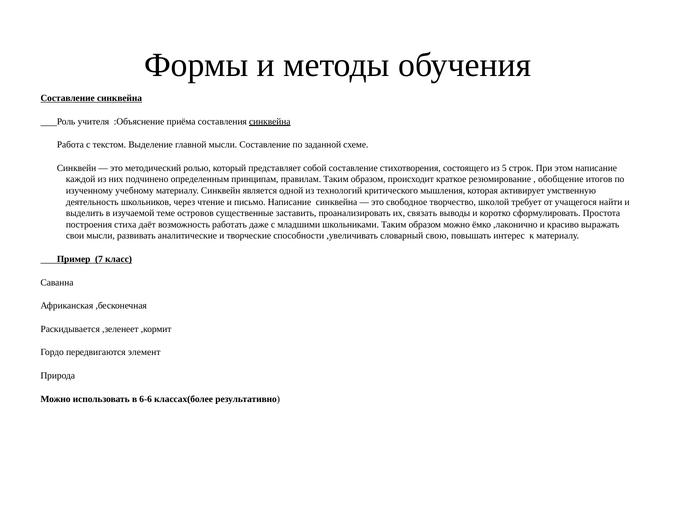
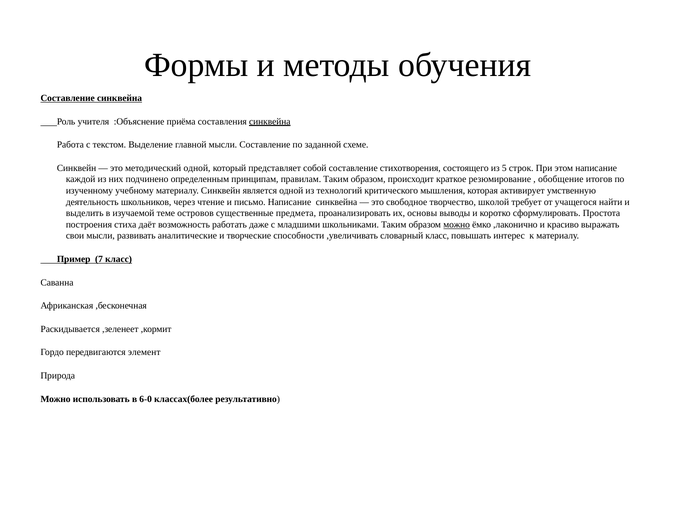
методический ролью: ролью -> одной
заставить: заставить -> предмета
связать: связать -> основы
можно at (457, 225) underline: none -> present
словарный свою: свою -> класс
6-6: 6-6 -> 6-0
